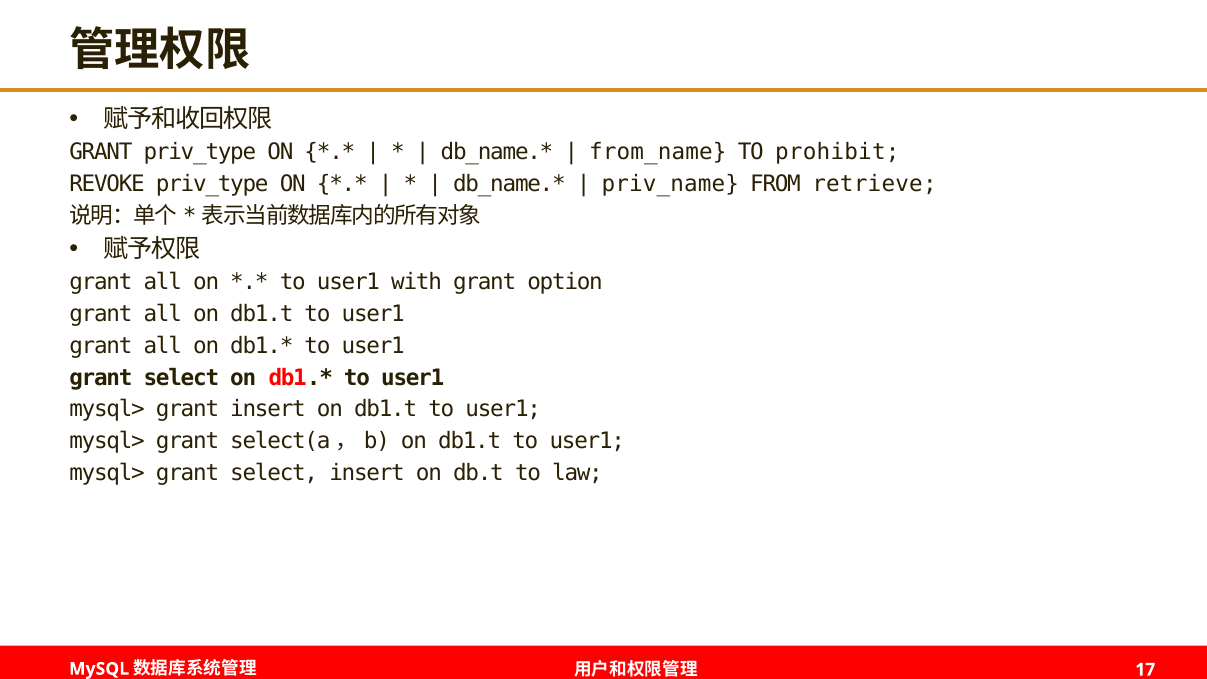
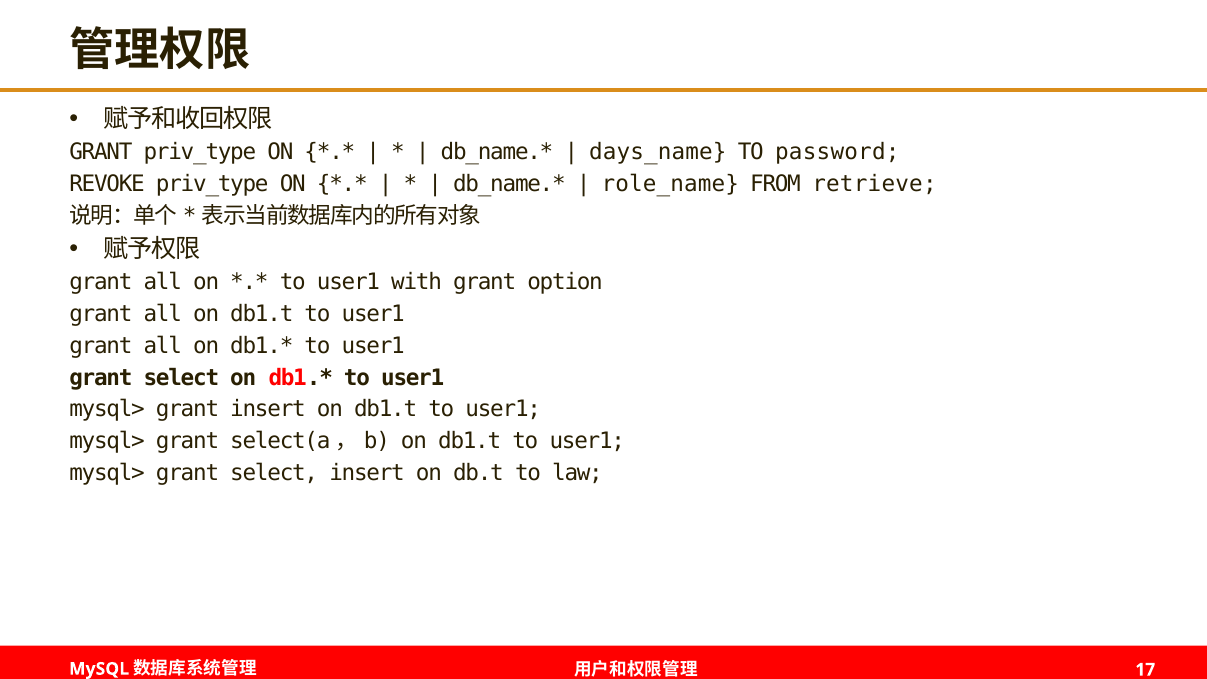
from_name: from_name -> days_name
prohibit: prohibit -> password
priv_name: priv_name -> role_name
